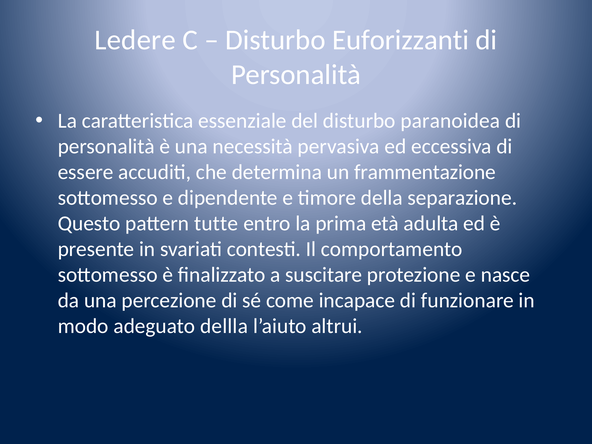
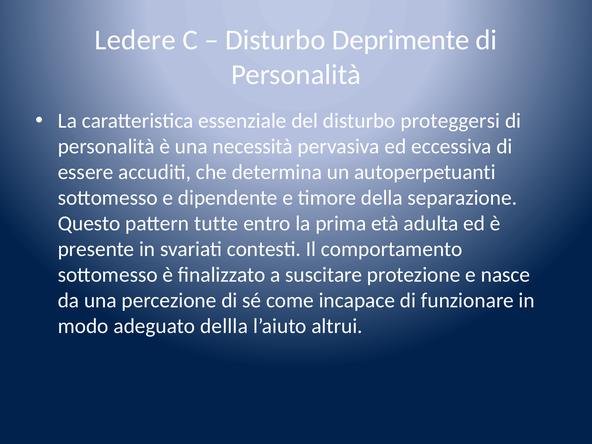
Euforizzanti: Euforizzanti -> Deprimente
paranoidea: paranoidea -> proteggersi
frammentazione: frammentazione -> autoperpetuanti
